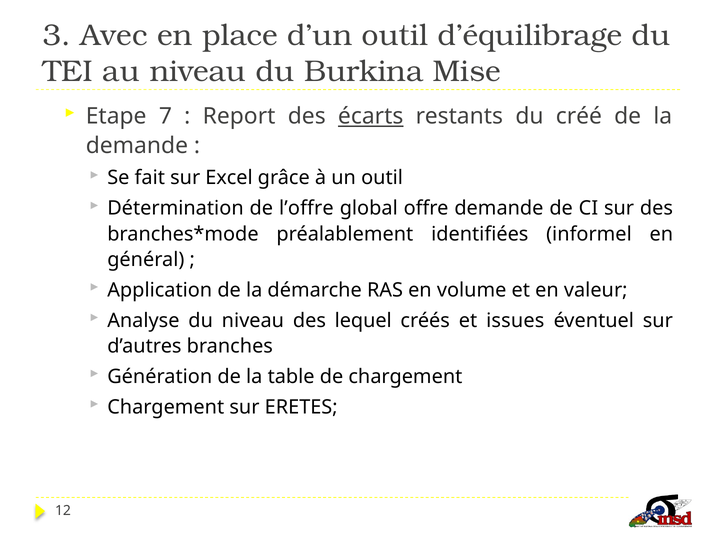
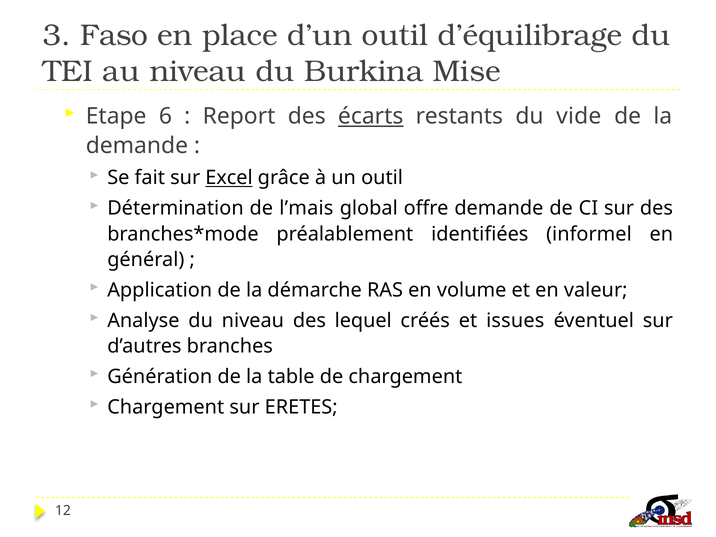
Avec: Avec -> Faso
7: 7 -> 6
créé: créé -> vide
Excel underline: none -> present
l’offre: l’offre -> l’mais
